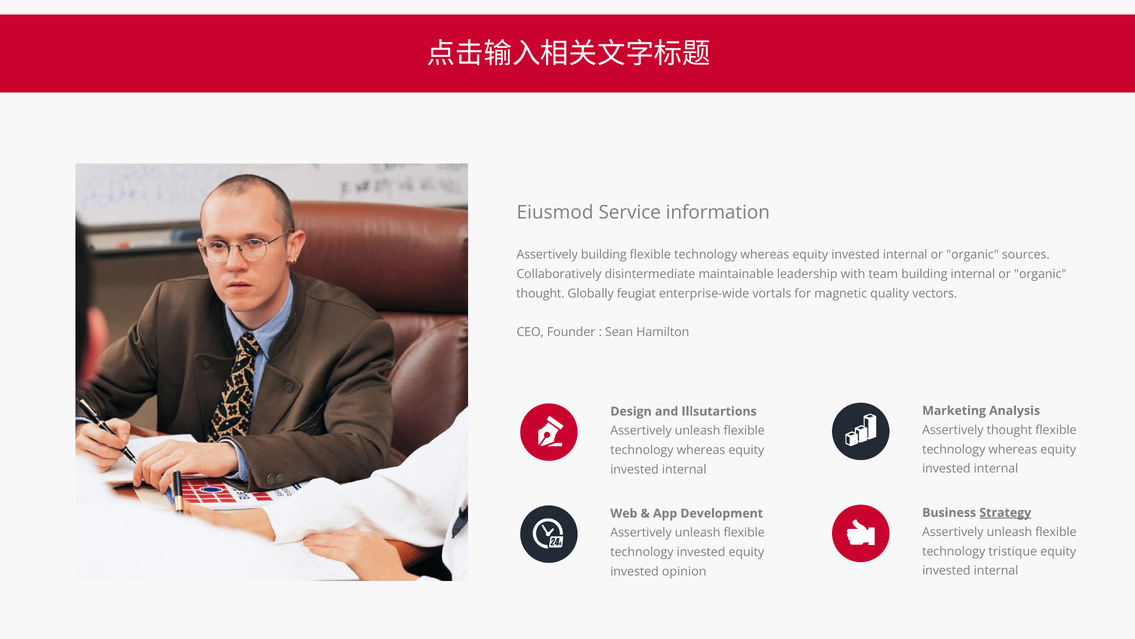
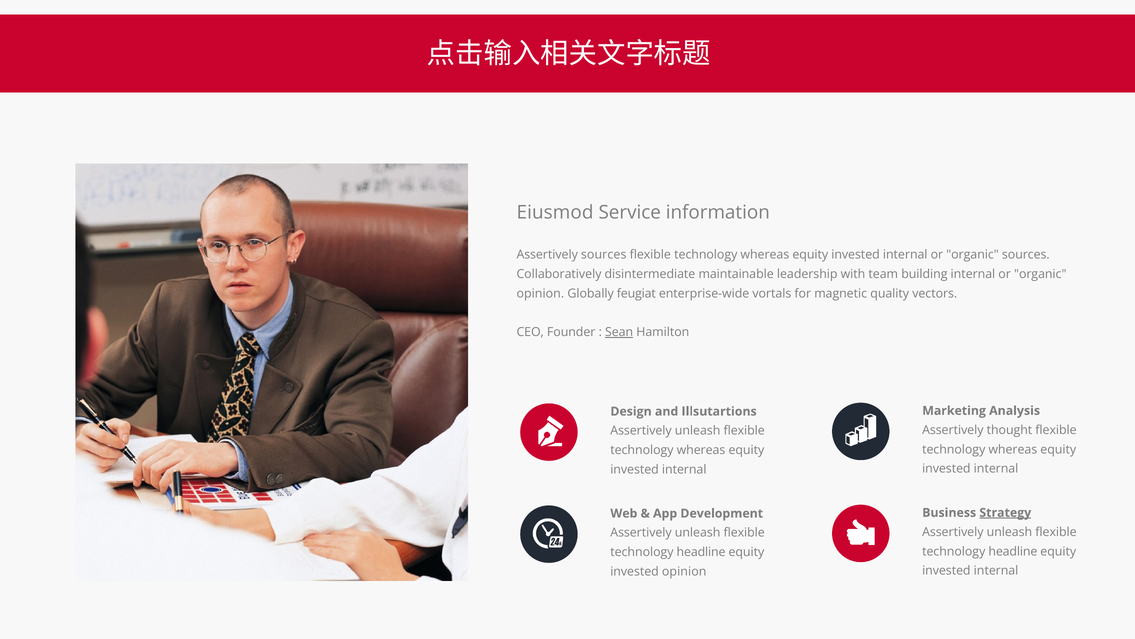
Assertively building: building -> sources
thought at (540, 293): thought -> opinion
Sean underline: none -> present
tristique at (1013, 551): tristique -> headline
invested at (701, 552): invested -> headline
